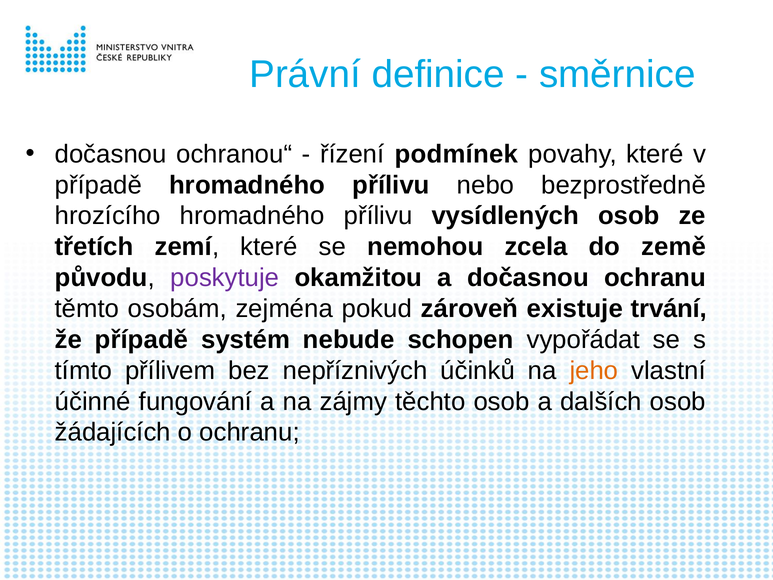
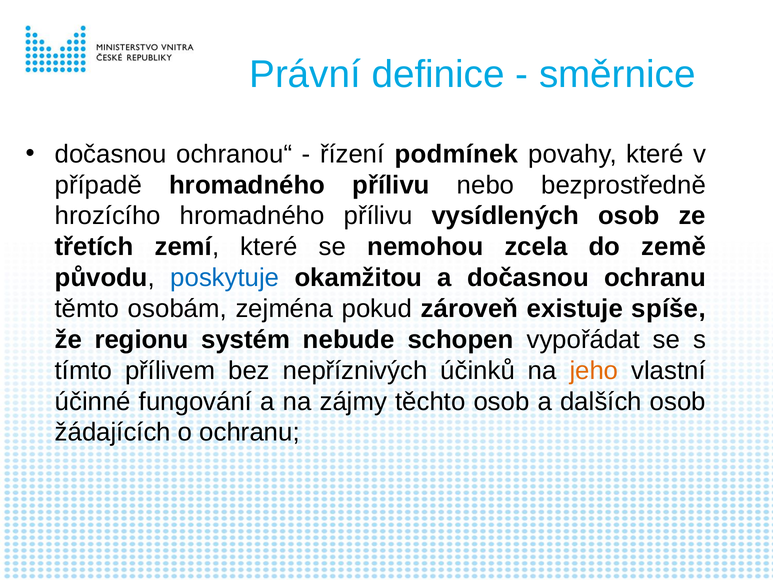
poskytuje colour: purple -> blue
trvání: trvání -> spíše
že případě: případě -> regionu
